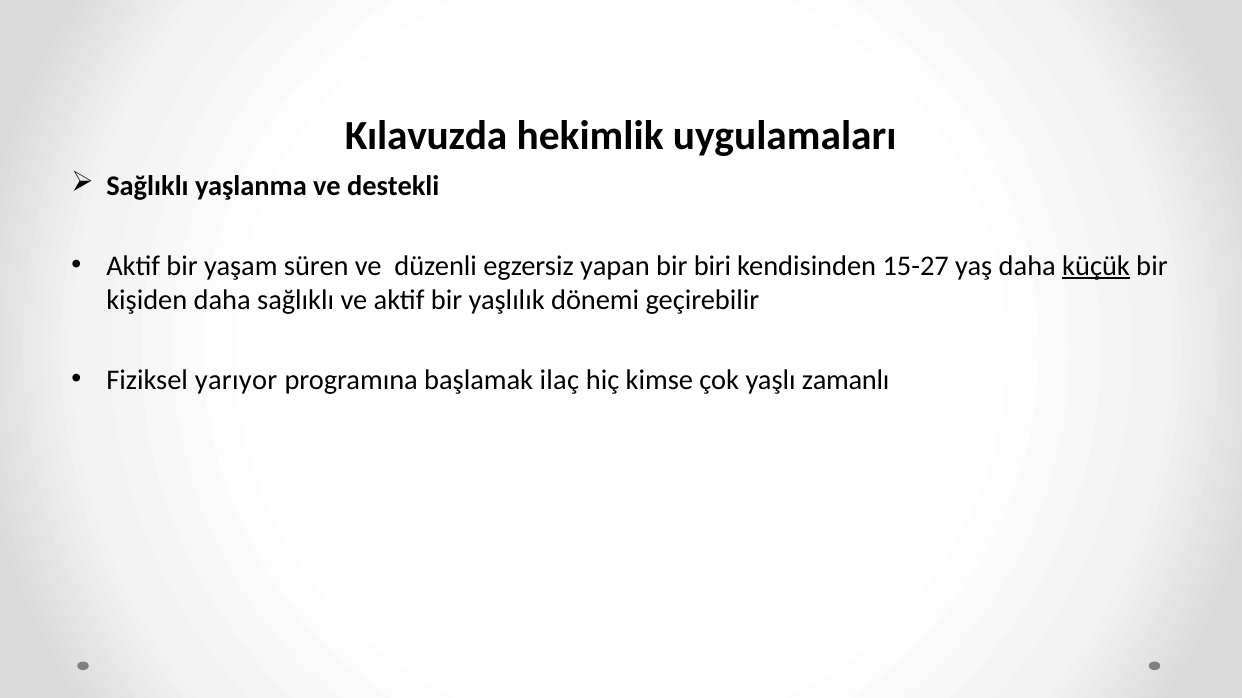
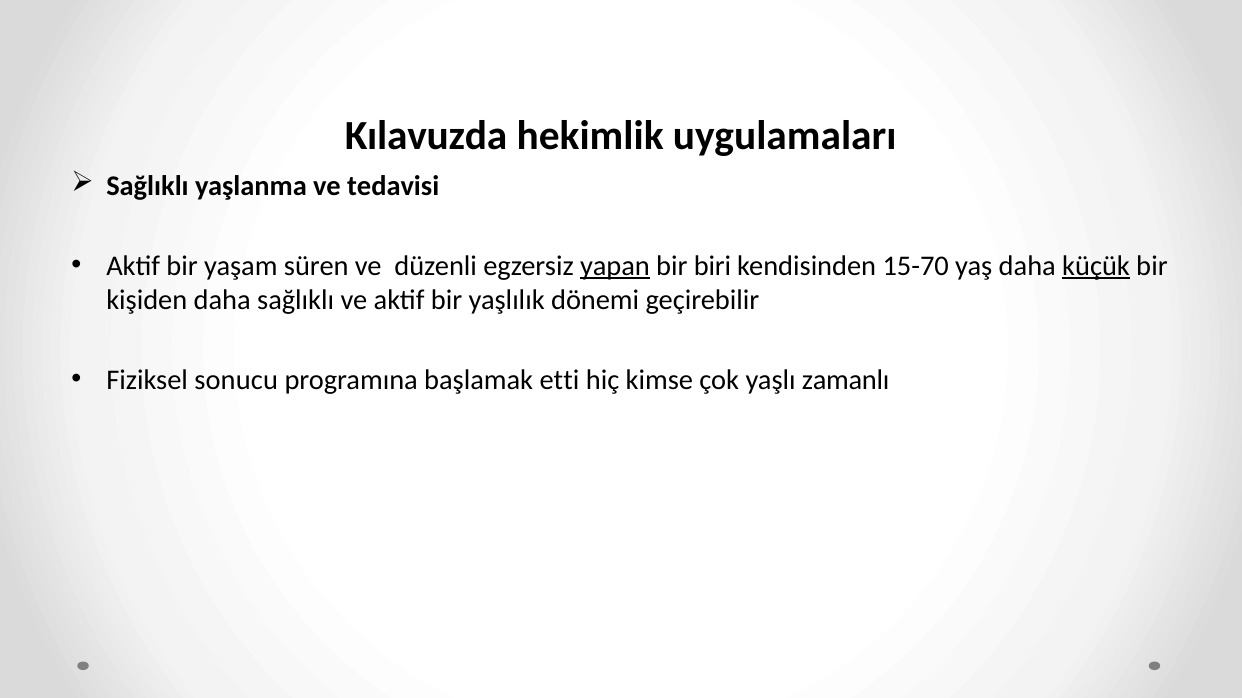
destekli: destekli -> tedavisi
yapan underline: none -> present
15-27: 15-27 -> 15-70
yarıyor: yarıyor -> sonucu
ilaç: ilaç -> etti
